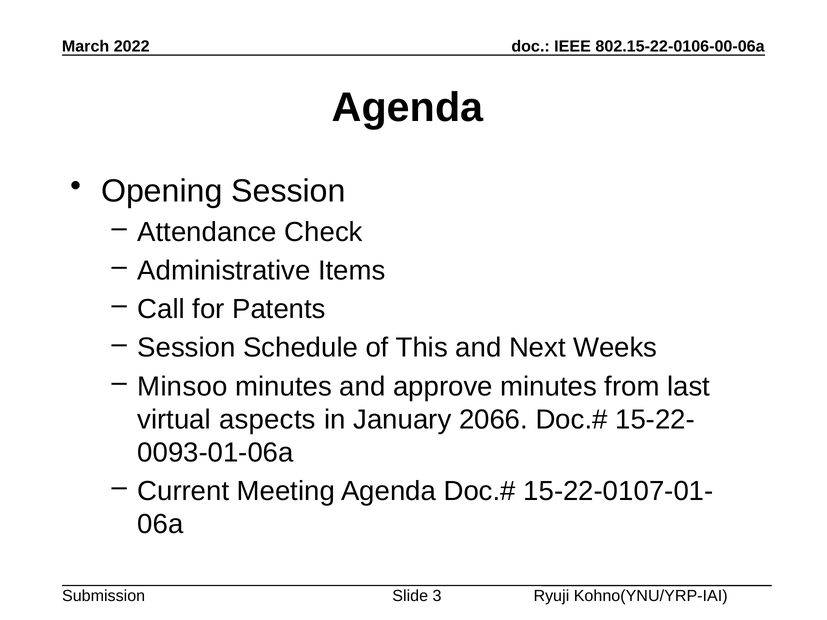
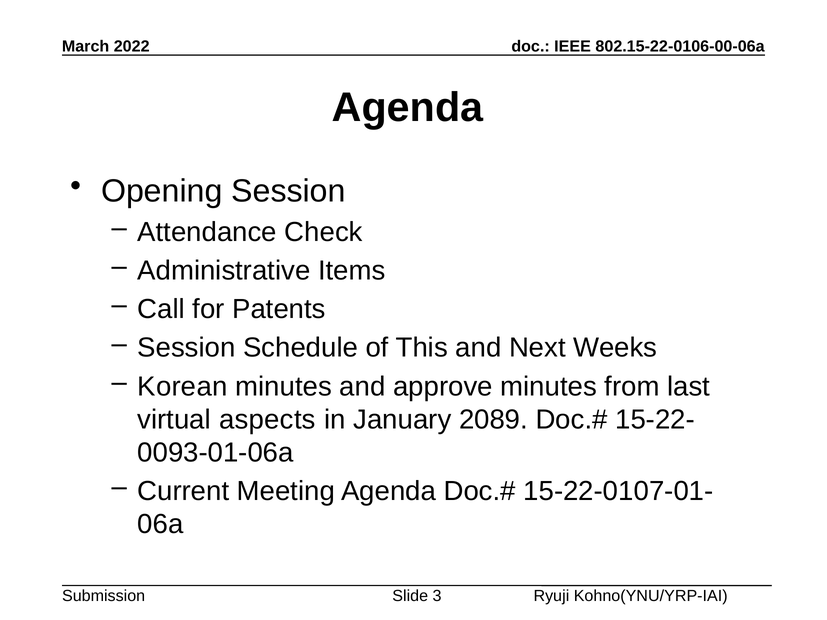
Minsoo: Minsoo -> Korean
2066: 2066 -> 2089
